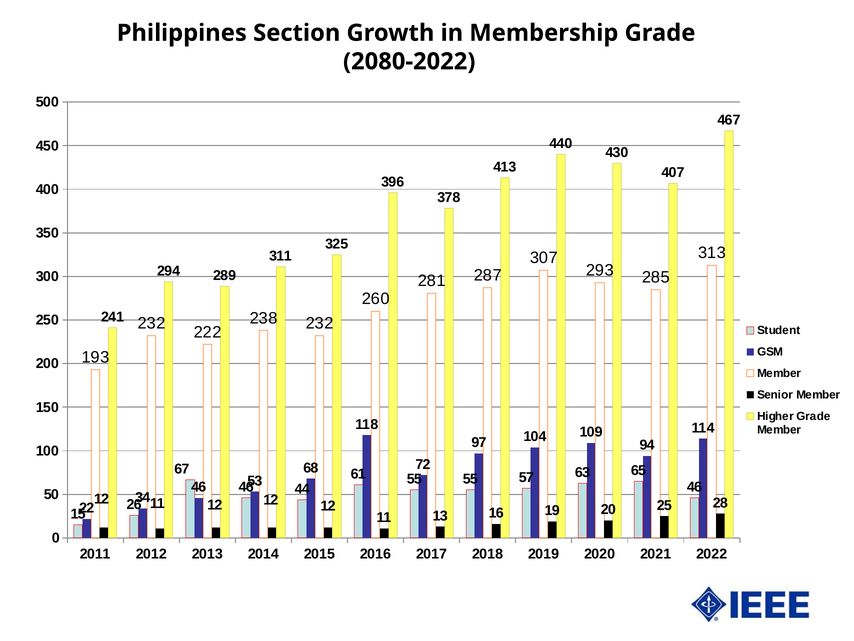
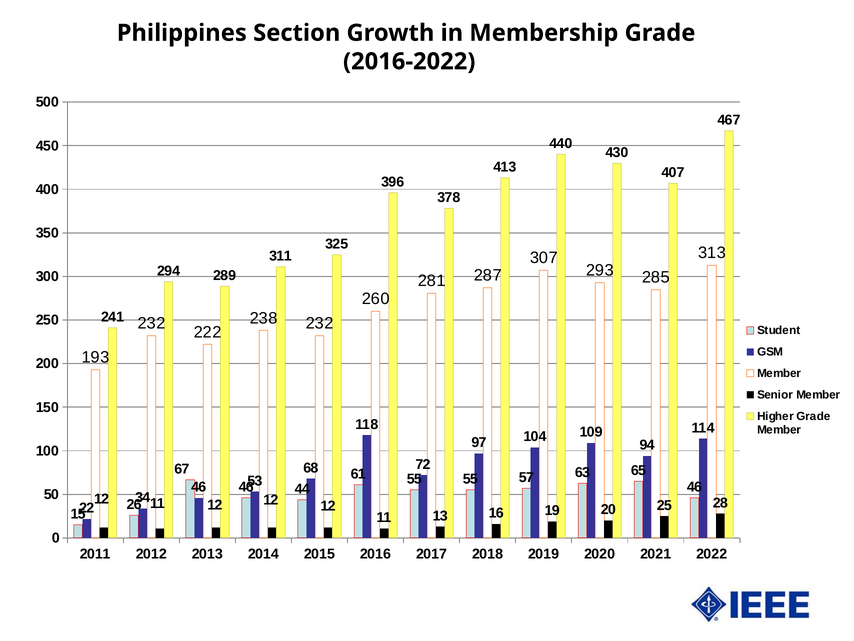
2080-2022: 2080-2022 -> 2016-2022
